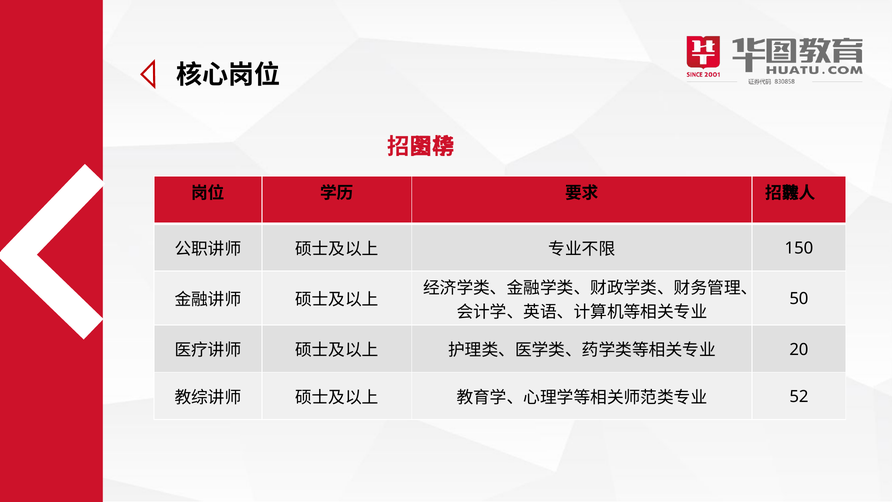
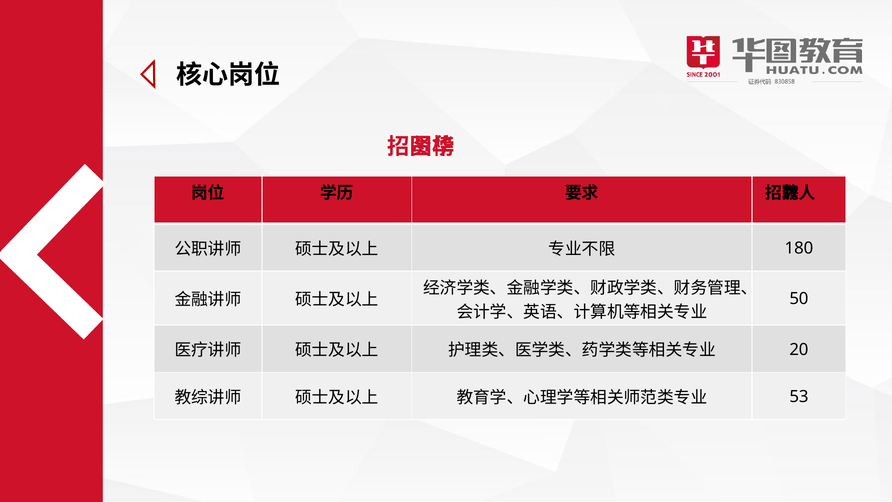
150: 150 -> 180
52: 52 -> 53
